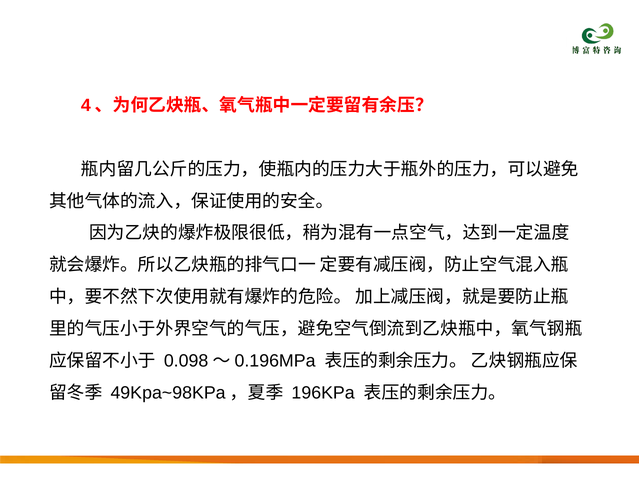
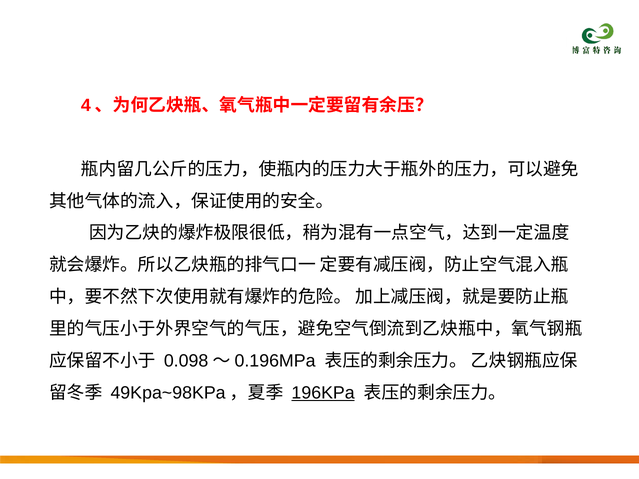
196KPa underline: none -> present
